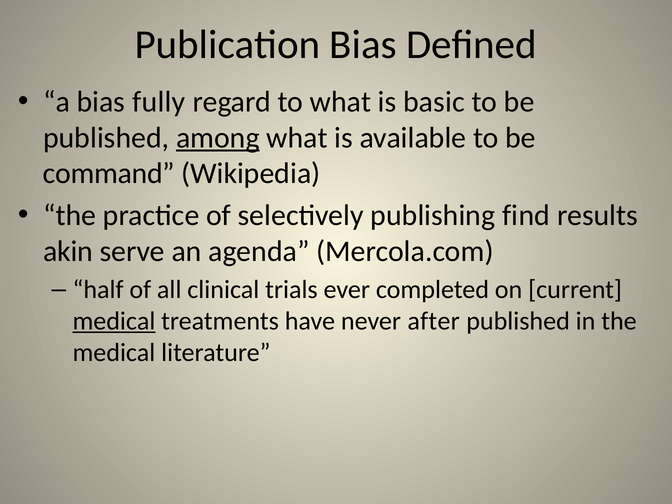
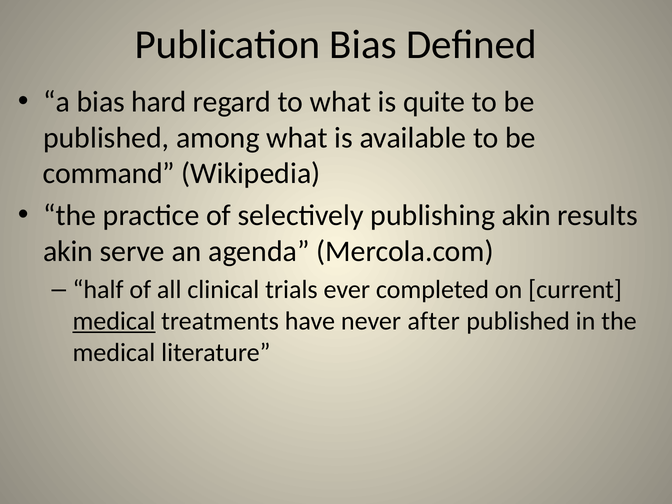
fully: fully -> hard
basic: basic -> quite
among underline: present -> none
publishing find: find -> akin
